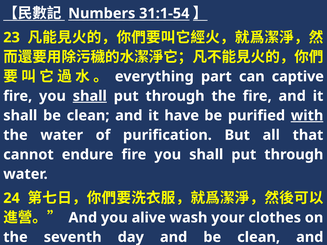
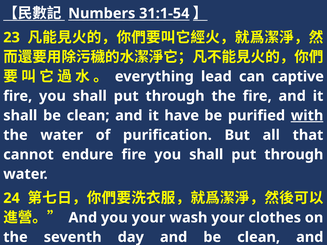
part: part -> lead
shall at (90, 96) underline: present -> none
you alive: alive -> your
